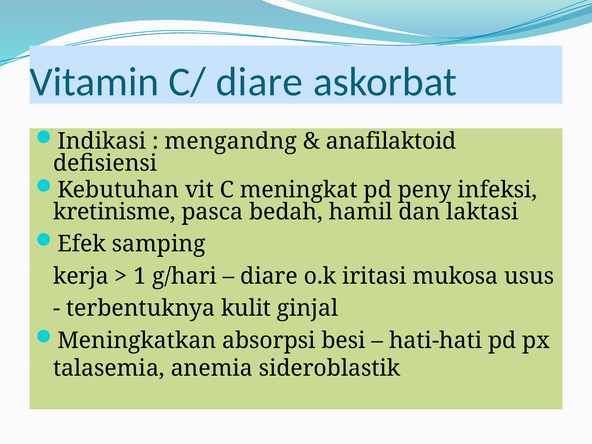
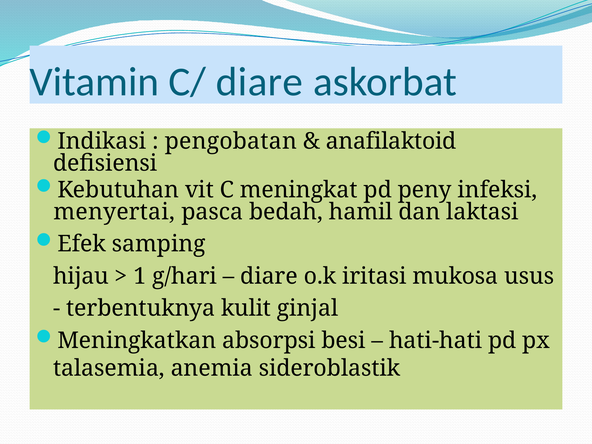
mengandng: mengandng -> pengobatan
kretinisme: kretinisme -> menyertai
kerja: kerja -> hijau
